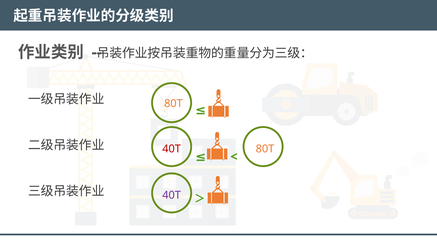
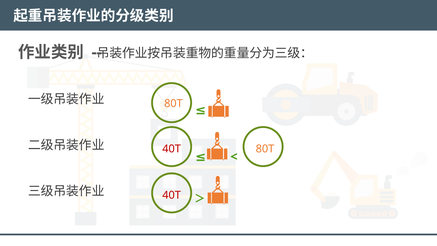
40T at (172, 195) colour: purple -> red
